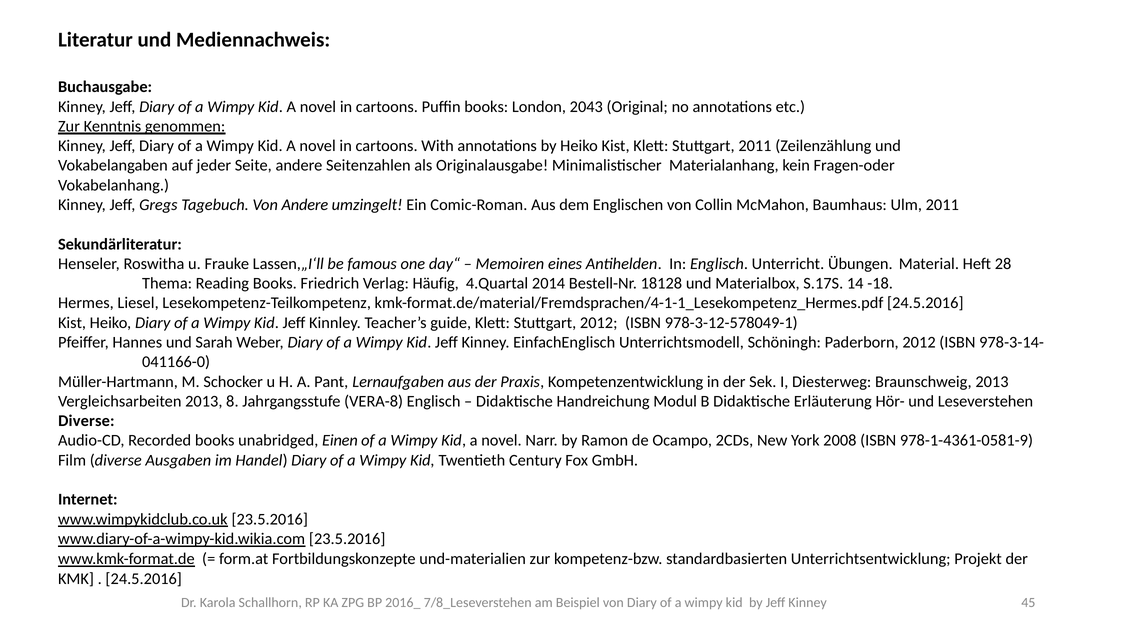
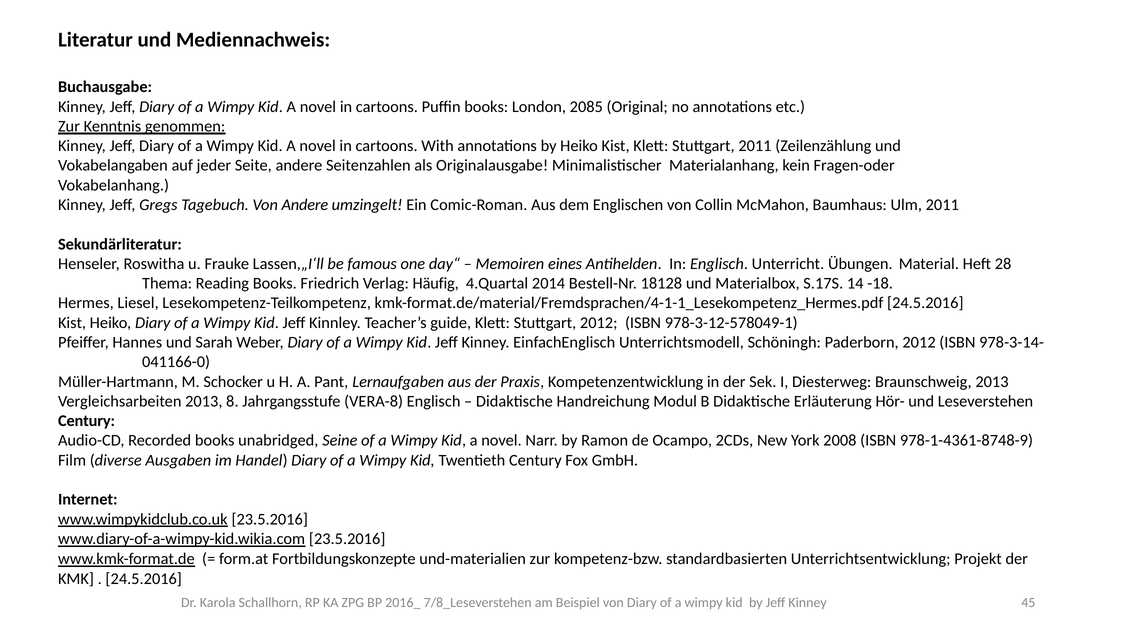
2043: 2043 -> 2085
Diverse at (86, 421): Diverse -> Century
Einen: Einen -> Seine
978-1-4361-0581-9: 978-1-4361-0581-9 -> 978-1-4361-8748-9
